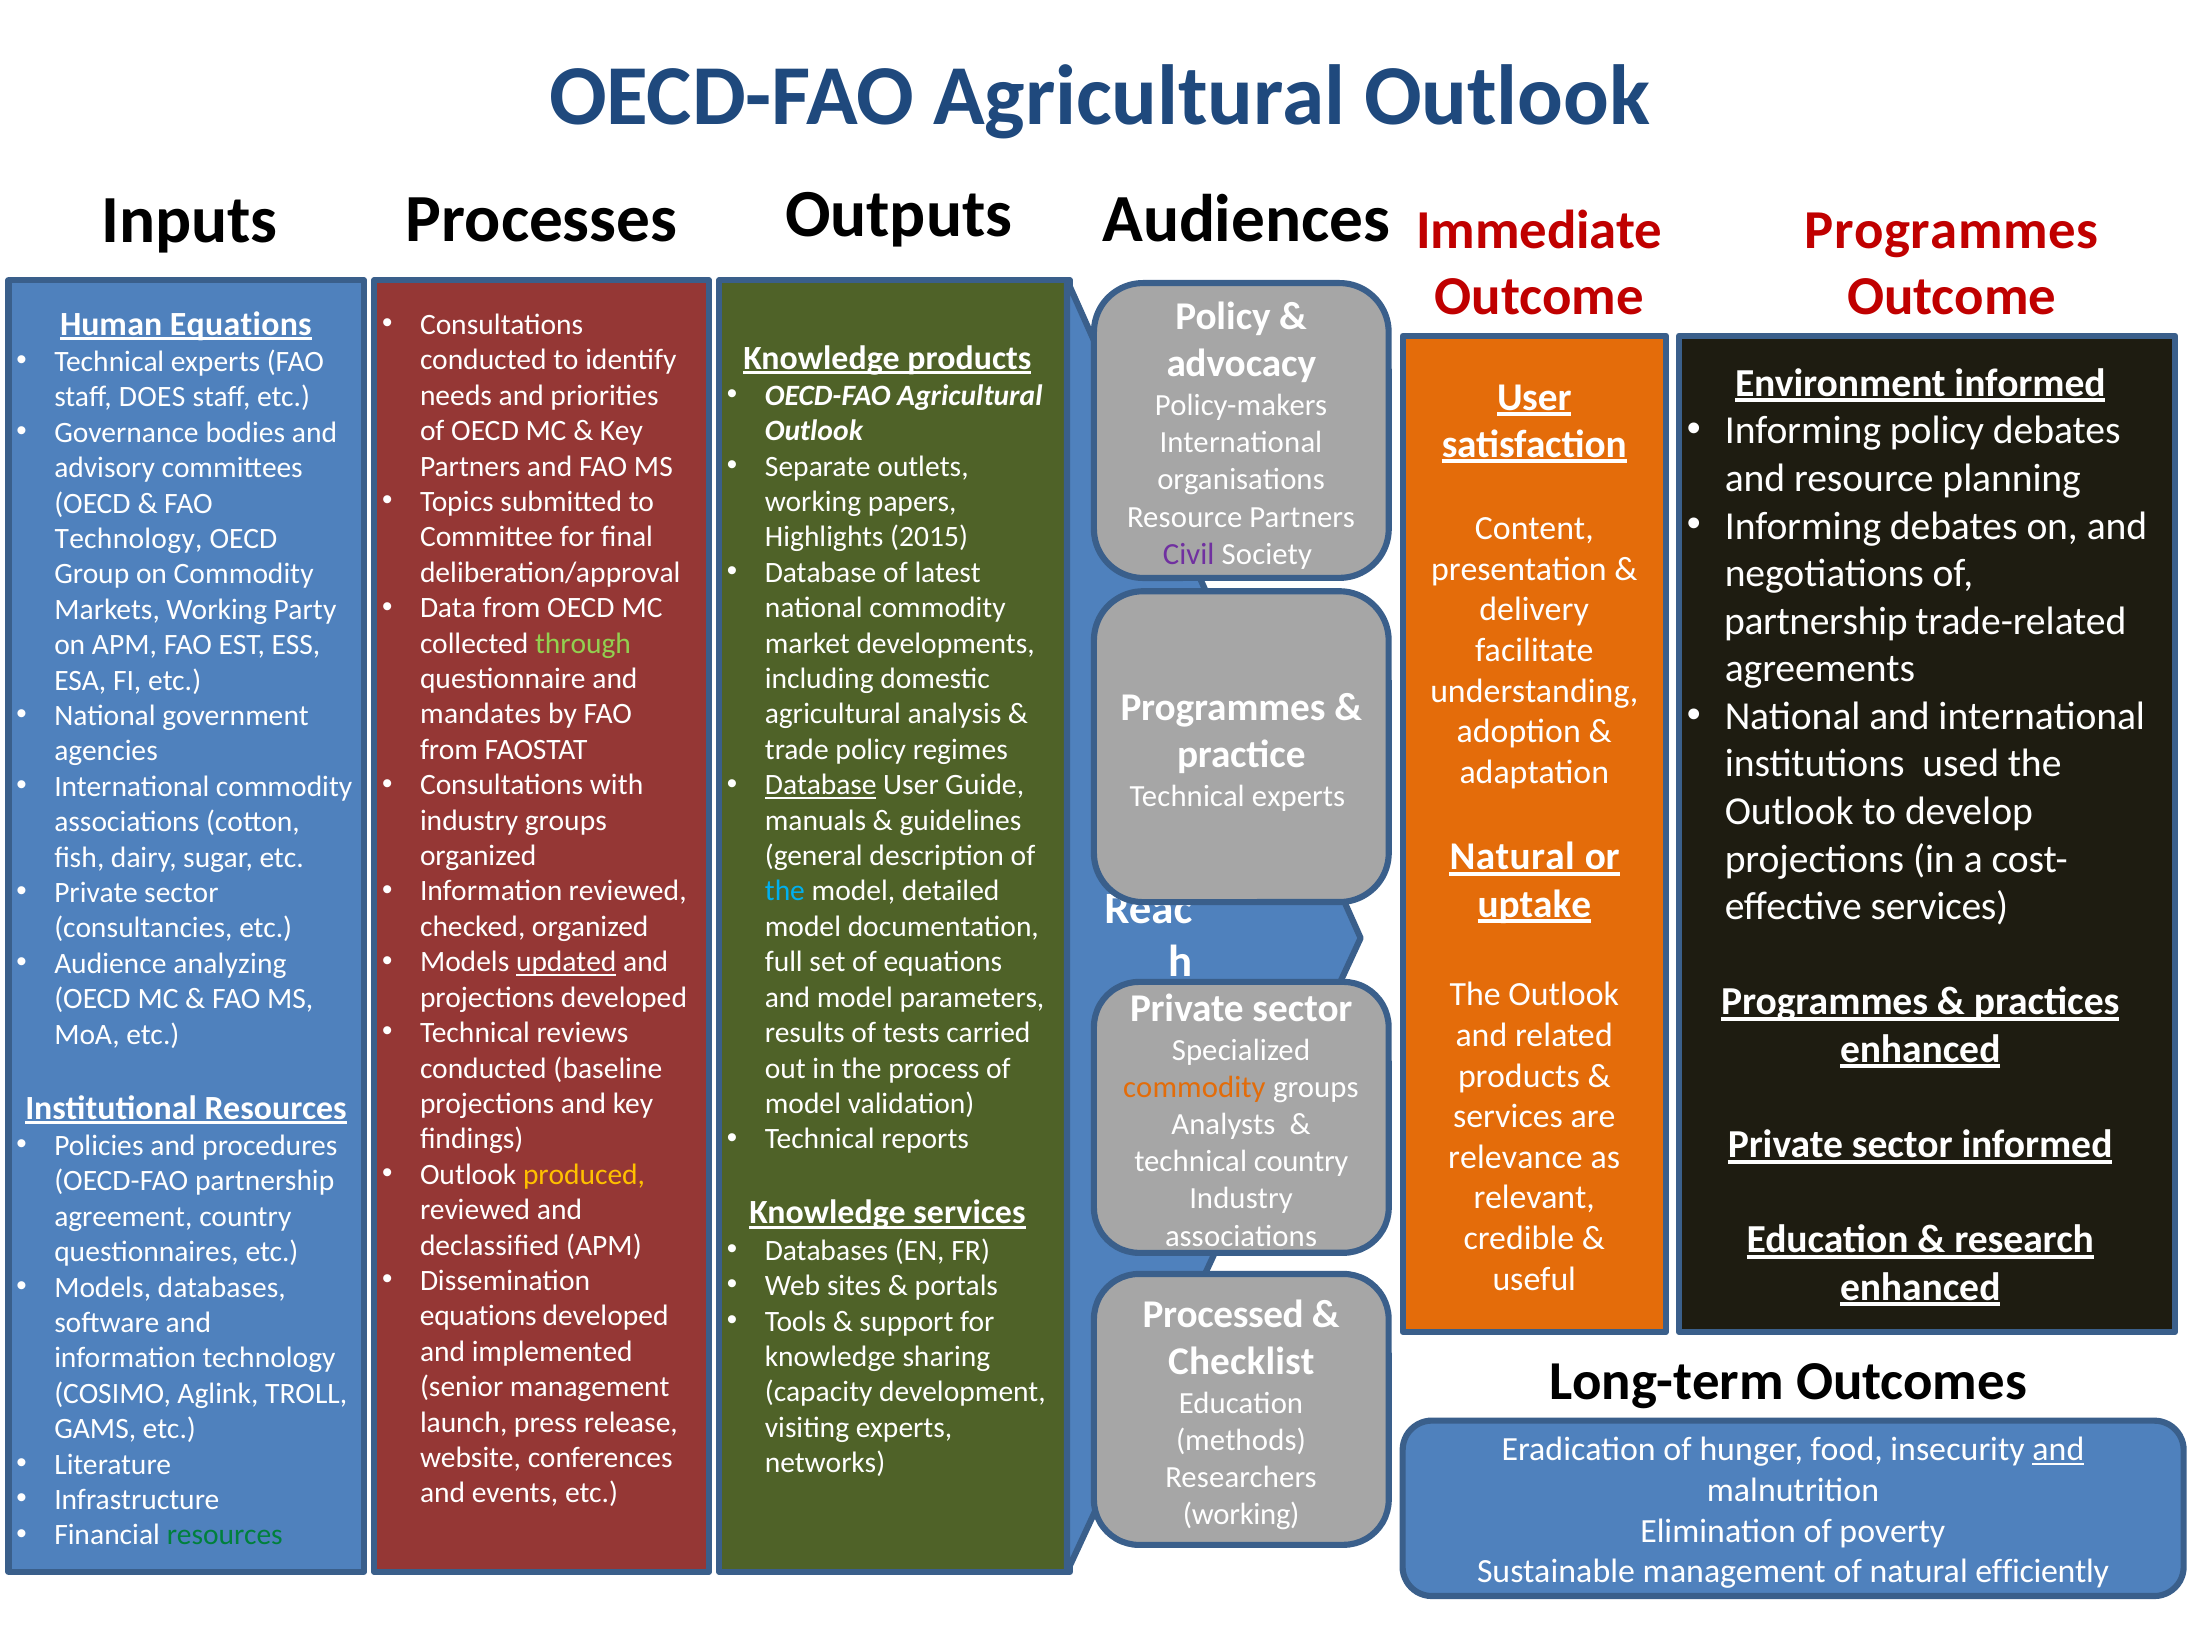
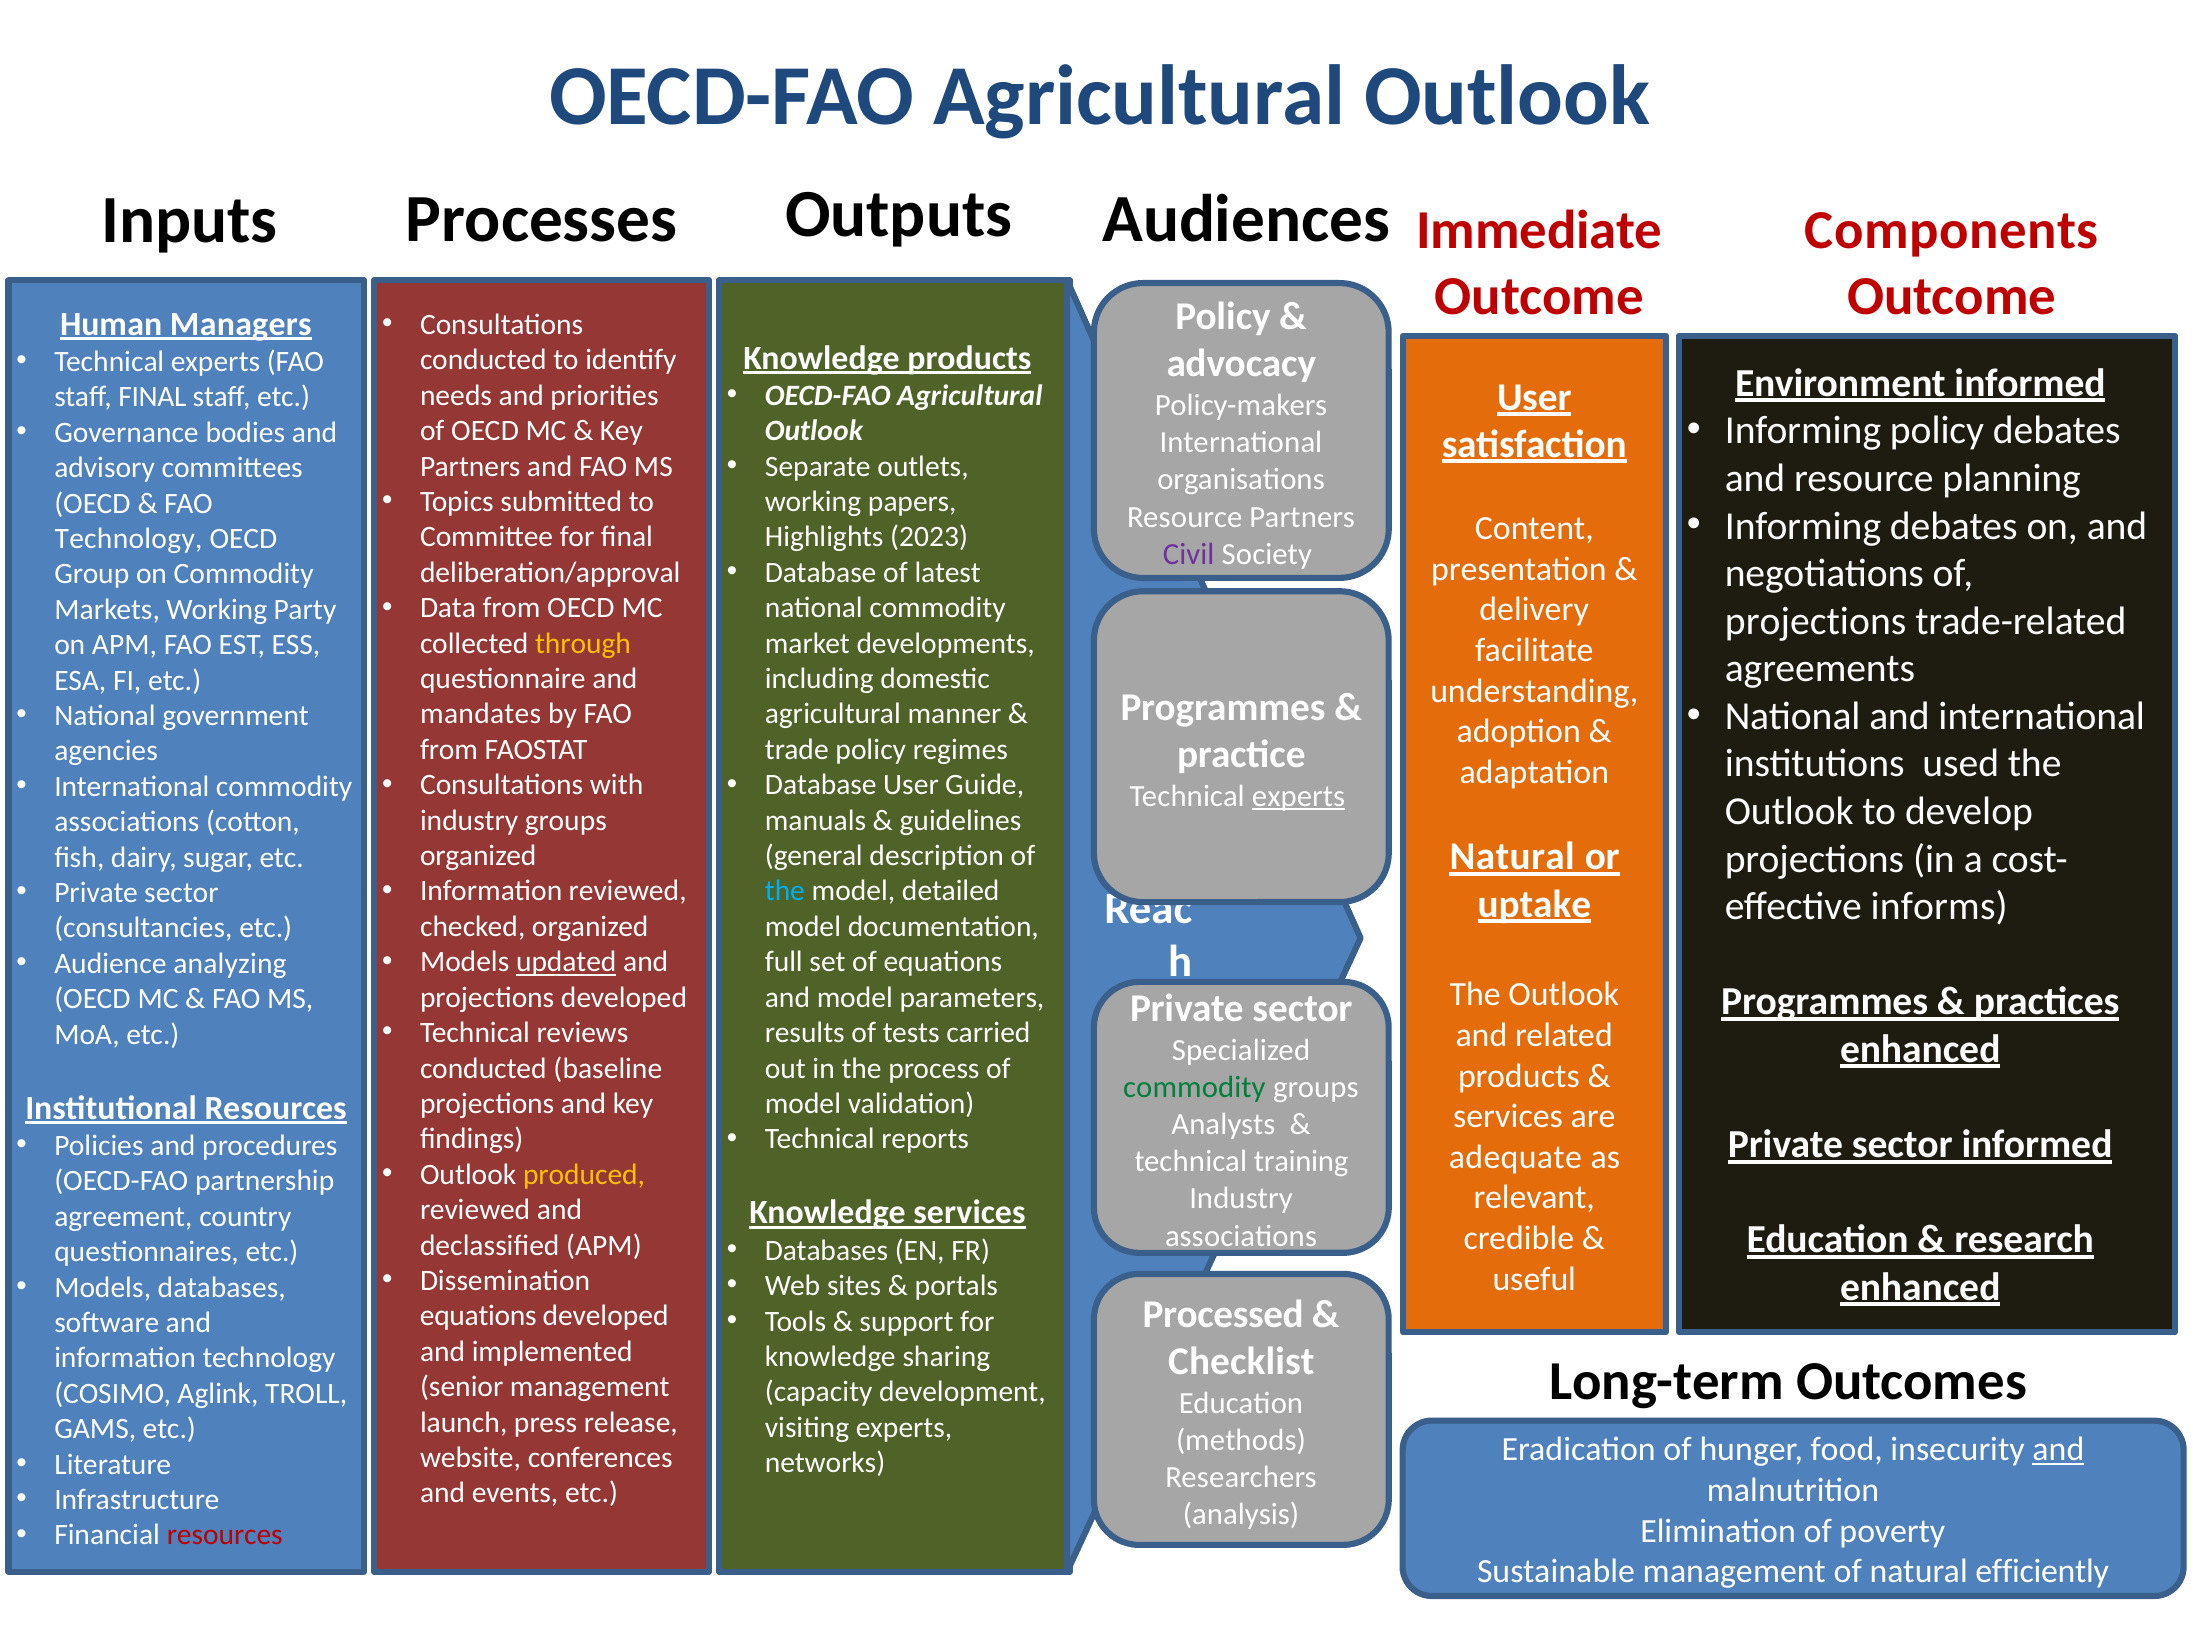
Programmes at (1952, 230): Programmes -> Components
Human Equations: Equations -> Managers
staff DOES: DOES -> FINAL
2015: 2015 -> 2023
partnership at (1816, 621): partnership -> projections
through colour: light green -> yellow
analysis: analysis -> manner
Database at (821, 785) underline: present -> none
experts at (1299, 796) underline: none -> present
services at (1939, 906): services -> informs
commodity at (1194, 1087) colour: orange -> green
relevance: relevance -> adequate
technical country: country -> training
working at (1241, 1514): working -> analysis
resources at (225, 1535) colour: green -> red
